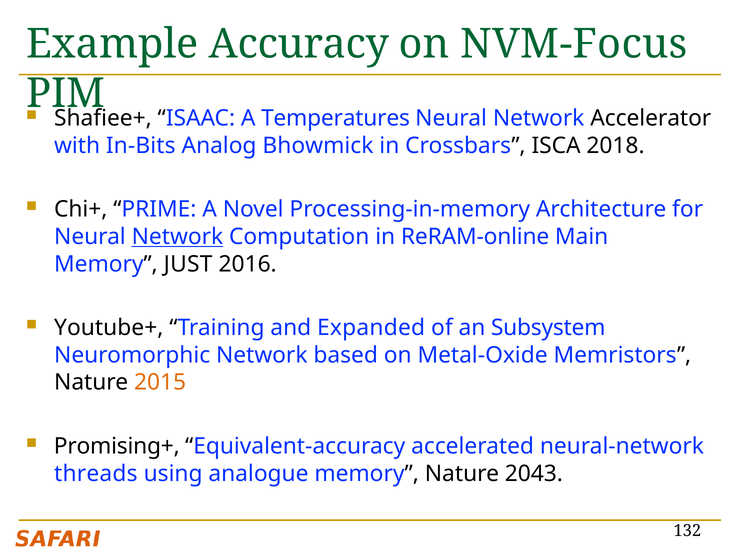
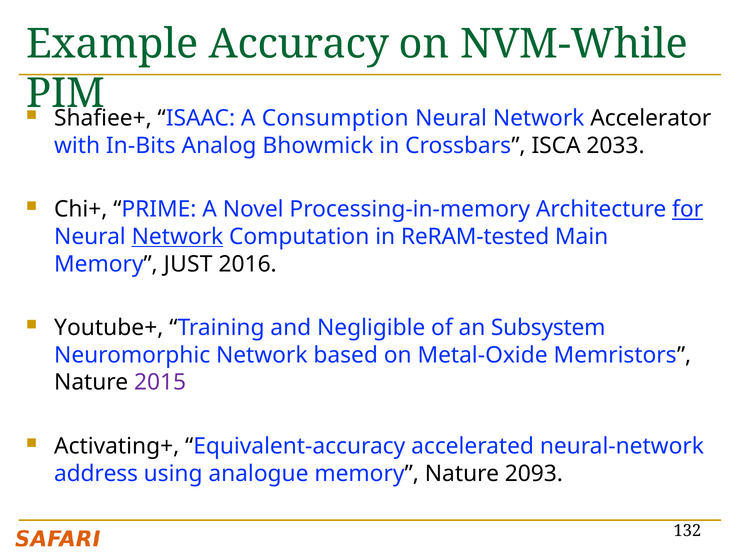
NVM-Focus: NVM-Focus -> NVM-While
Temperatures: Temperatures -> Consumption
2018: 2018 -> 2033
for underline: none -> present
ReRAM-online: ReRAM-online -> ReRAM-tested
Expanded: Expanded -> Negligible
2015 colour: orange -> purple
Promising+: Promising+ -> Activating+
threads: threads -> address
2043: 2043 -> 2093
